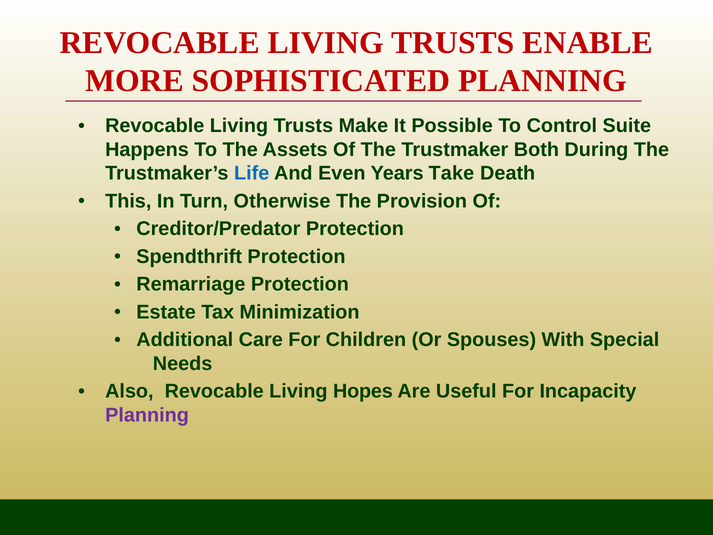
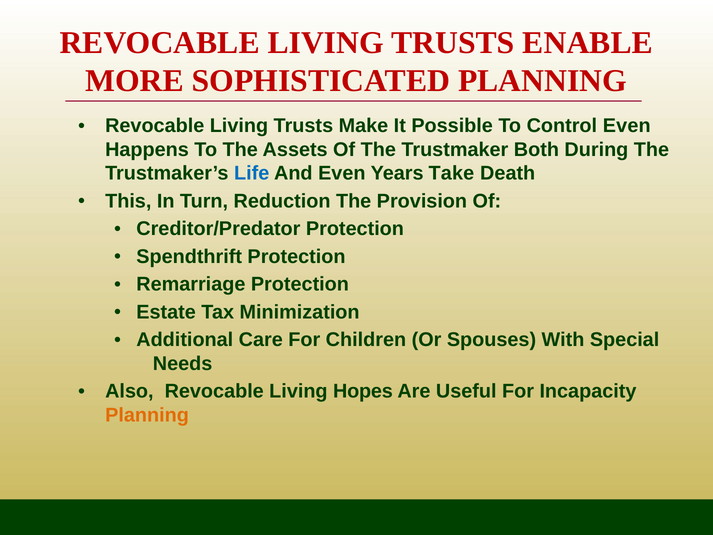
Control Suite: Suite -> Even
Otherwise: Otherwise -> Reduction
Planning at (147, 415) colour: purple -> orange
